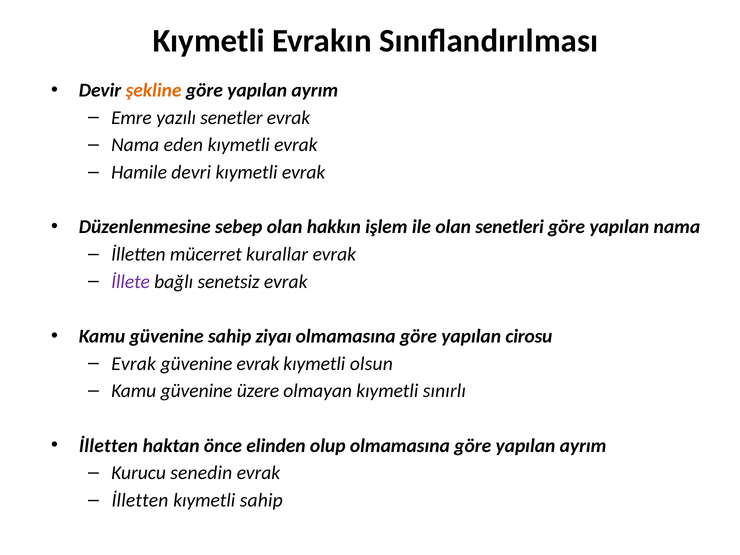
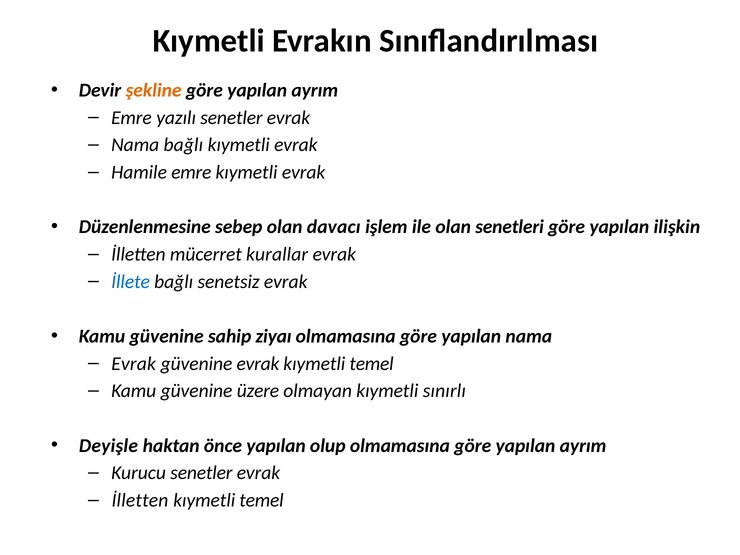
Nama eden: eden -> bağlı
Hamile devri: devri -> emre
hakkın: hakkın -> davacı
yapılan nama: nama -> ilişkin
İllete colour: purple -> blue
yapılan cirosu: cirosu -> nama
olsun at (371, 364): olsun -> temel
İlletten at (108, 446): İlletten -> Deyişle
önce elinden: elinden -> yapılan
Kurucu senedin: senedin -> senetler
sahip at (261, 500): sahip -> temel
